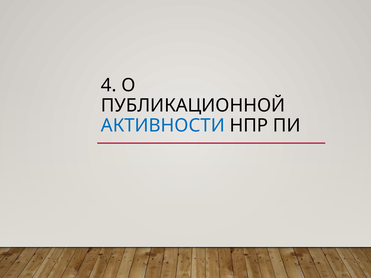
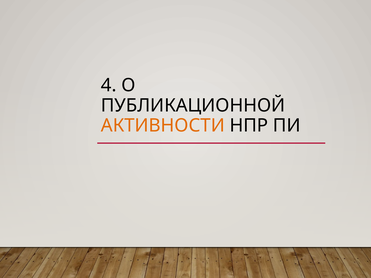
АКТИВНОСТИ colour: blue -> orange
